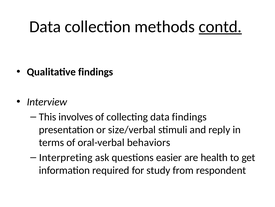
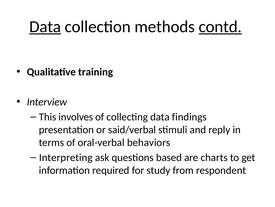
Data at (45, 27) underline: none -> present
Qualitative findings: findings -> training
size/verbal: size/verbal -> said/verbal
easier: easier -> based
health: health -> charts
